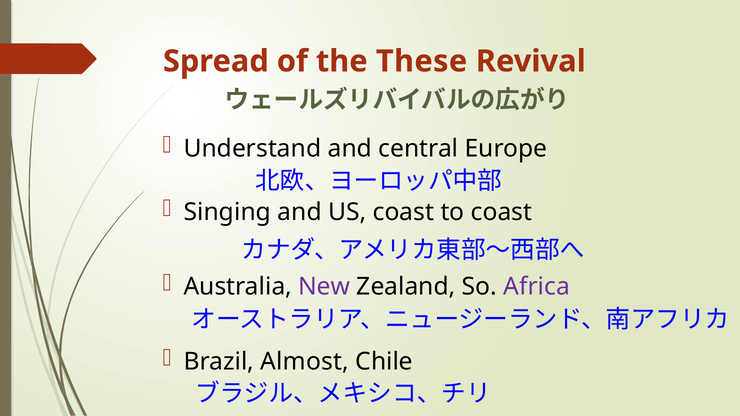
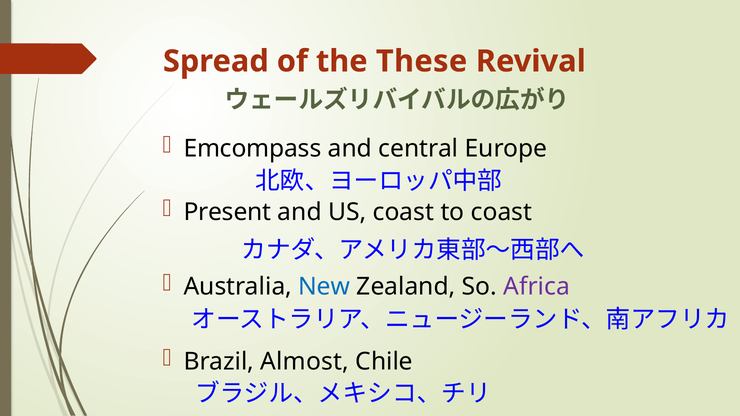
Understand: Understand -> Emcompass
Singing: Singing -> Present
New colour: purple -> blue
